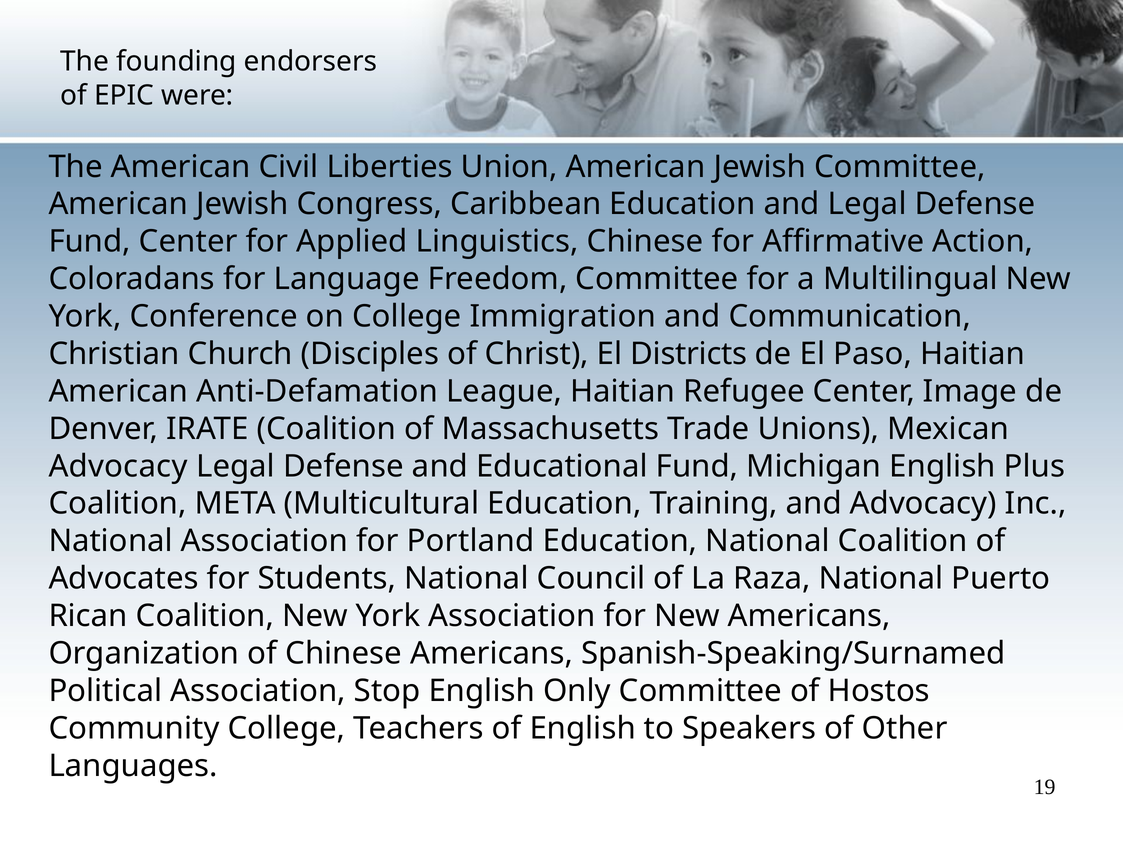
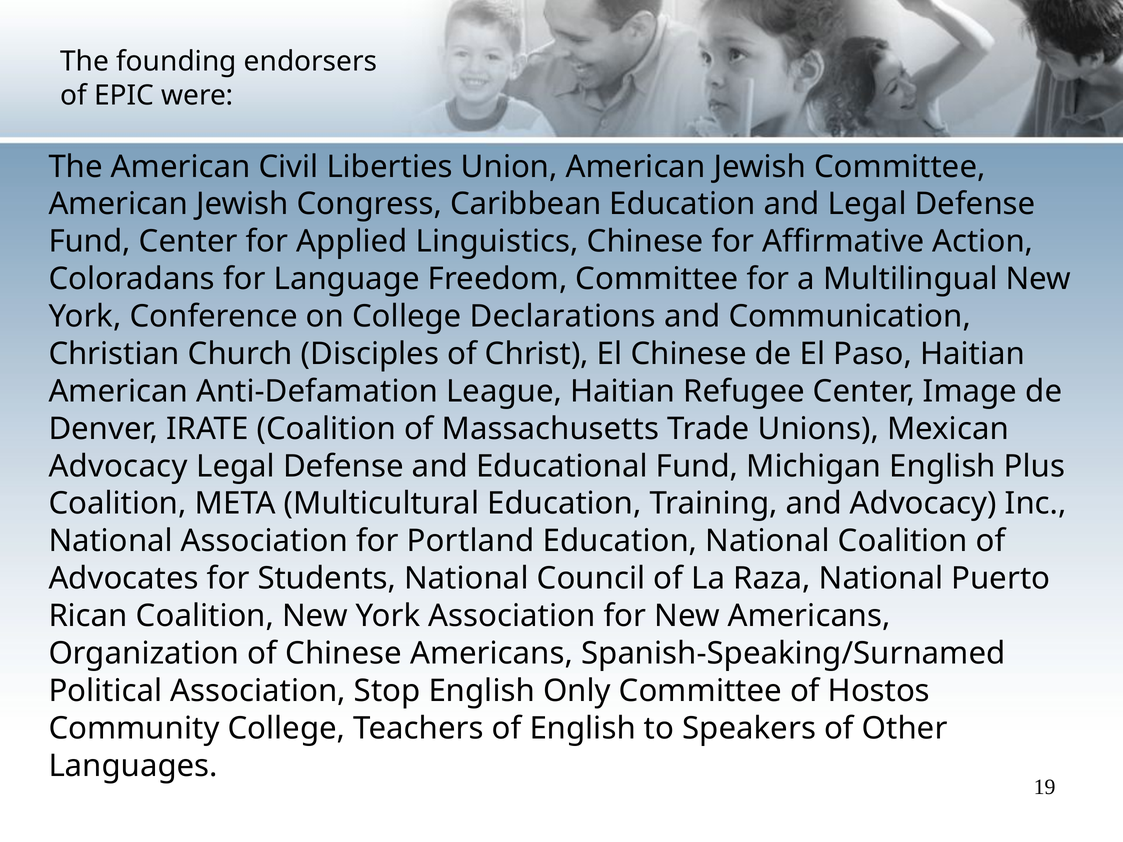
Immigration: Immigration -> Declarations
El Districts: Districts -> Chinese
